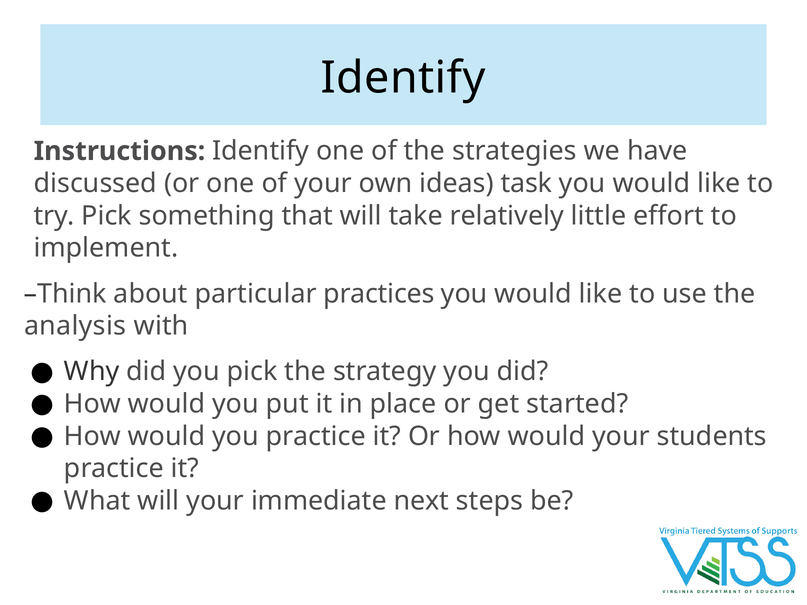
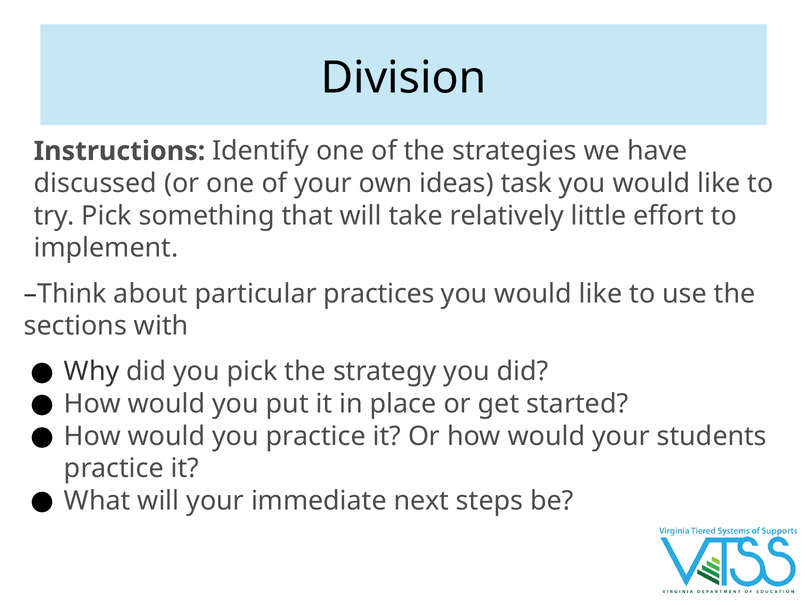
Identify at (403, 78): Identify -> Division
analysis: analysis -> sections
